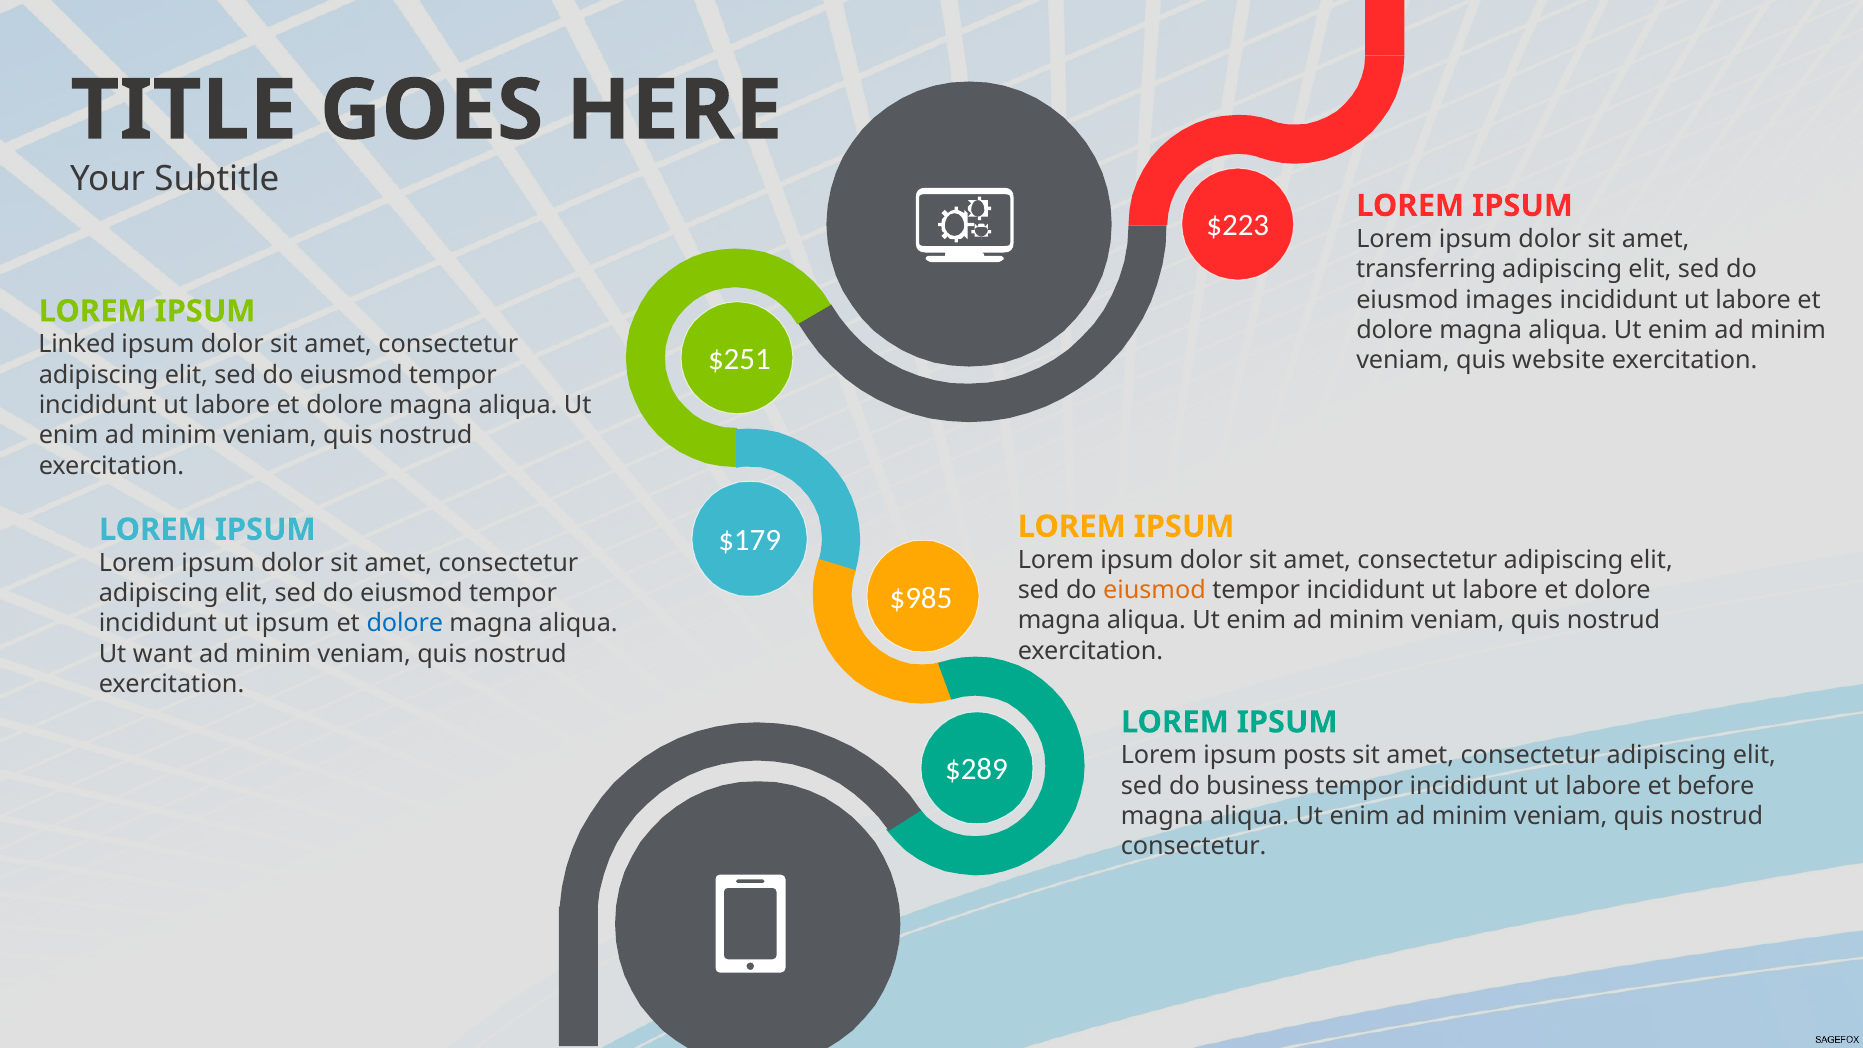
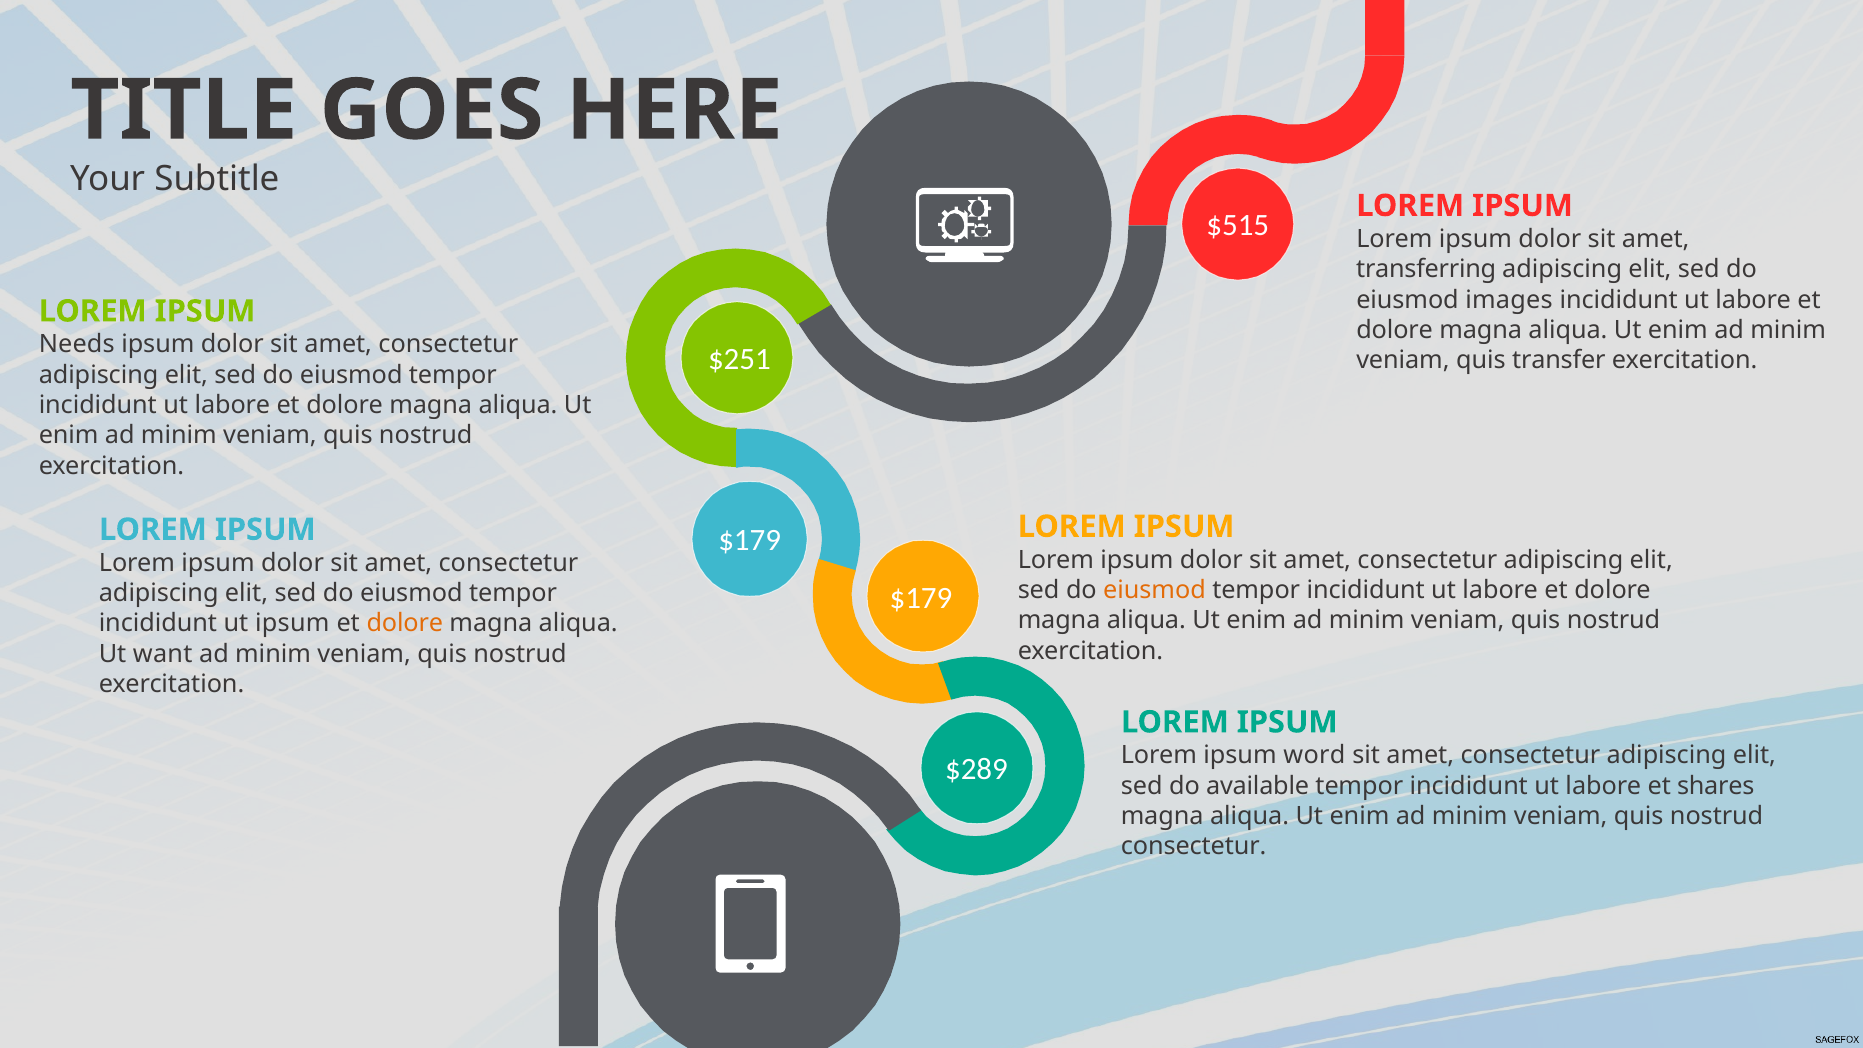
$223: $223 -> $515
Linked: Linked -> Needs
website: website -> transfer
$985 at (921, 599): $985 -> $179
dolore at (405, 624) colour: blue -> orange
posts: posts -> word
business: business -> available
before: before -> shares
